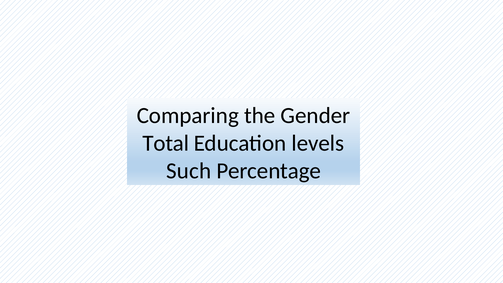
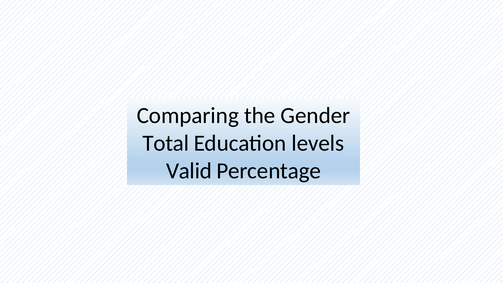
Such: Such -> Valid
